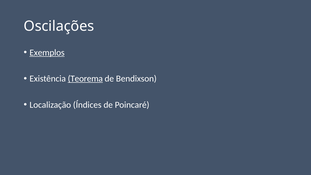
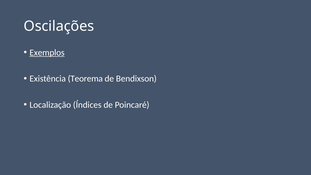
Teorema underline: present -> none
